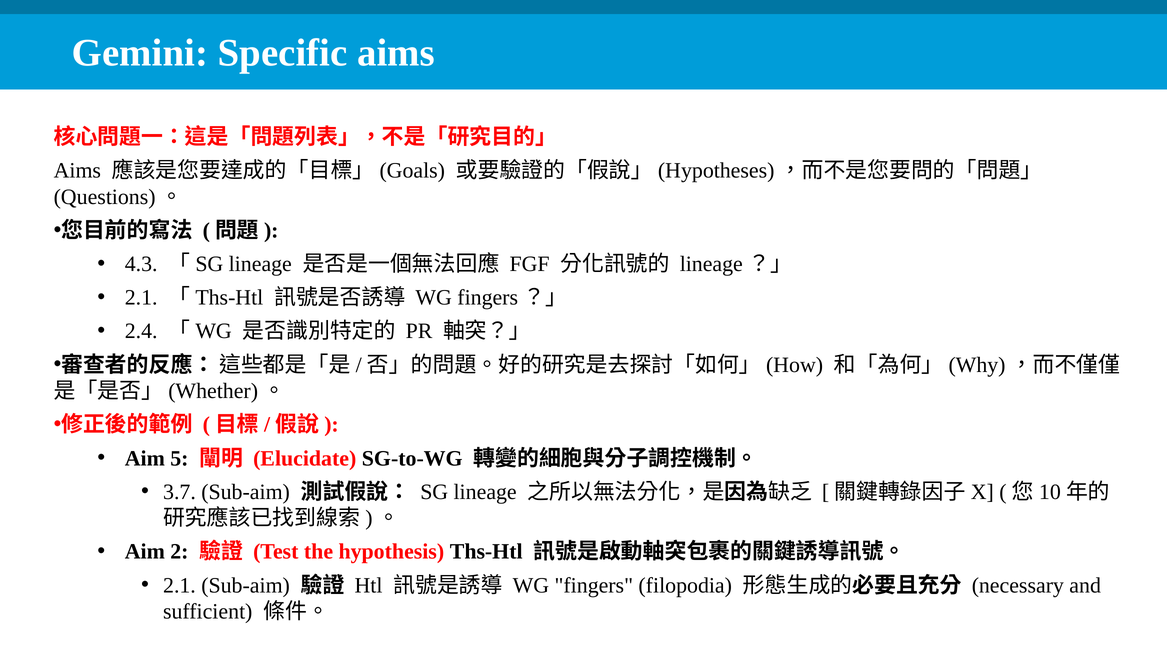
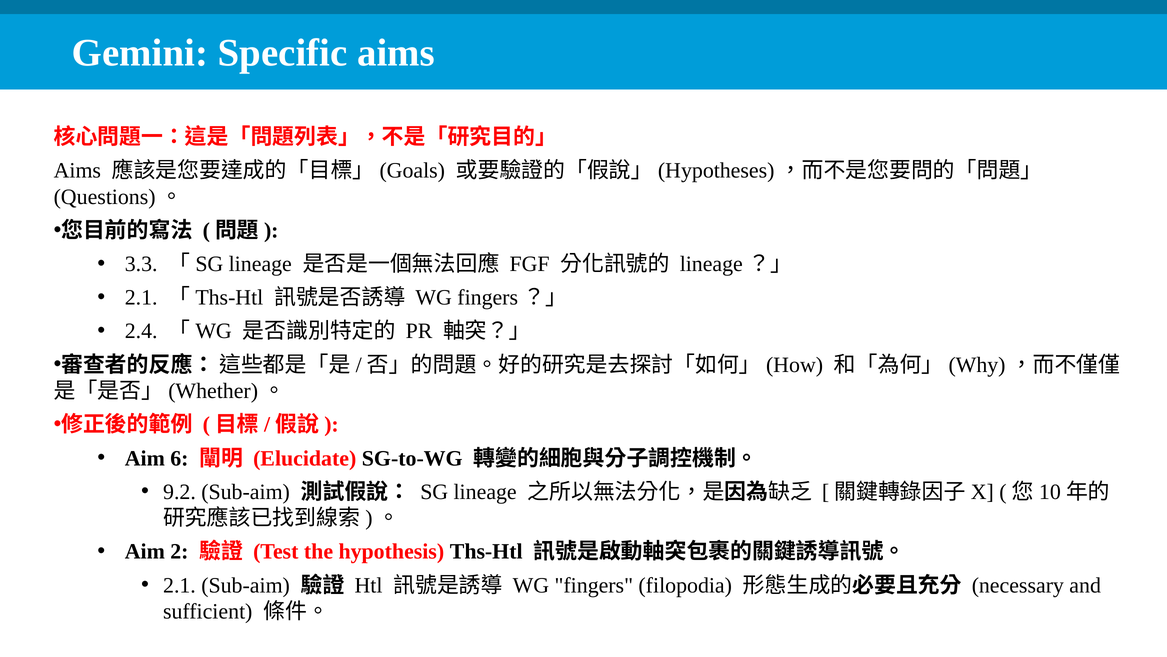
4.3: 4.3 -> 3.3
5: 5 -> 6
3.7: 3.7 -> 9.2
